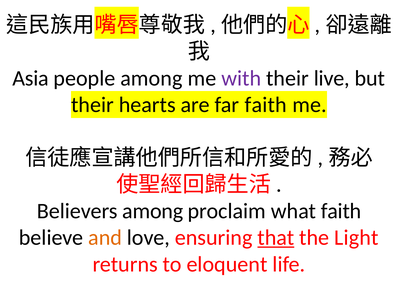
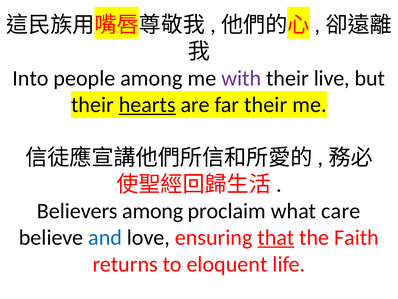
Asia: Asia -> Into
hearts underline: none -> present
far faith: faith -> their
what faith: faith -> care
and colour: orange -> blue
Light: Light -> Faith
